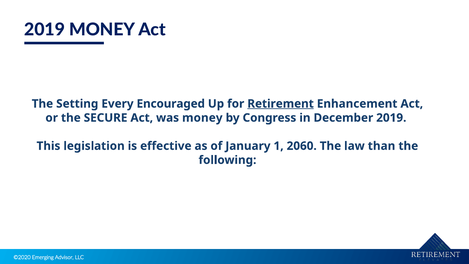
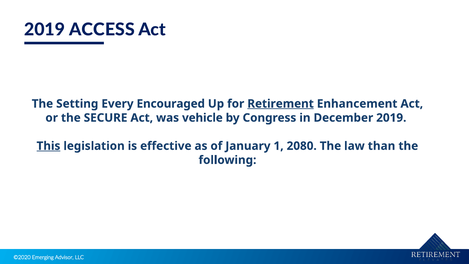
2019 MONEY: MONEY -> ACCESS
was money: money -> vehicle
This underline: none -> present
2060: 2060 -> 2080
